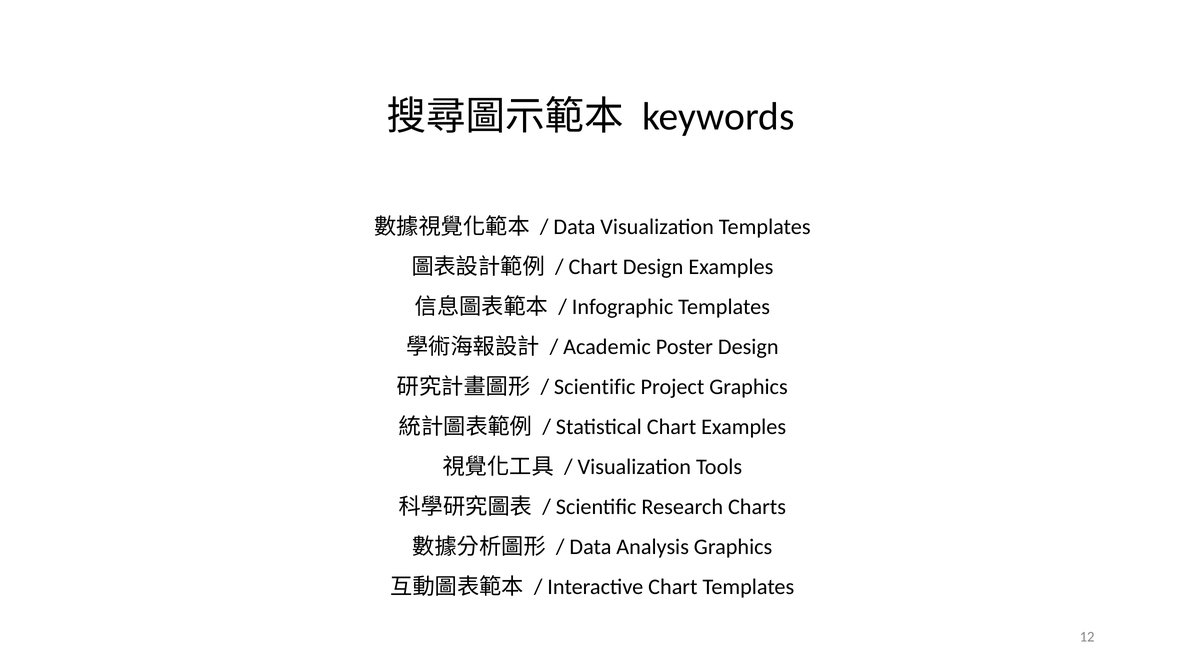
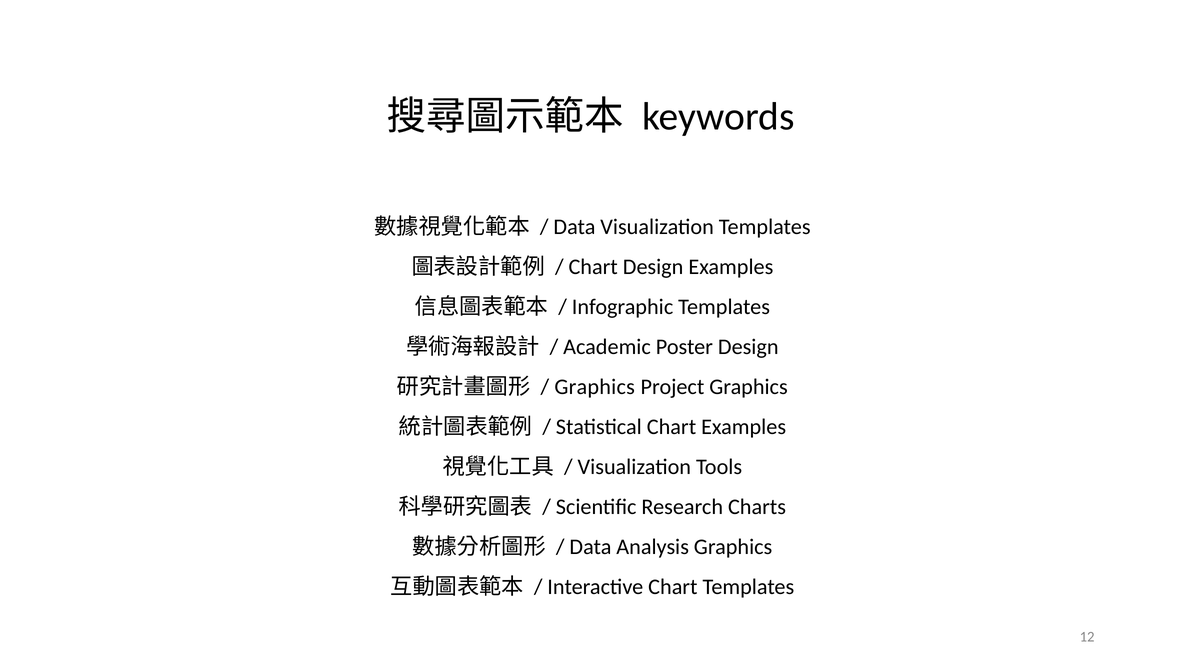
Scientific at (595, 387): Scientific -> Graphics
